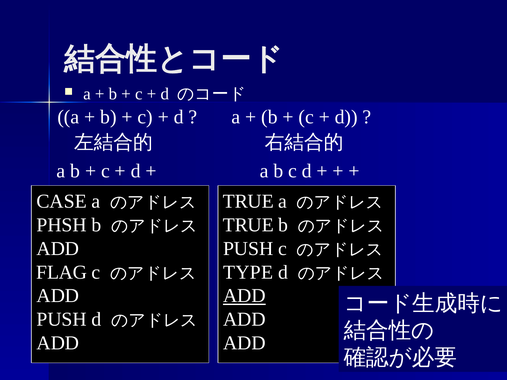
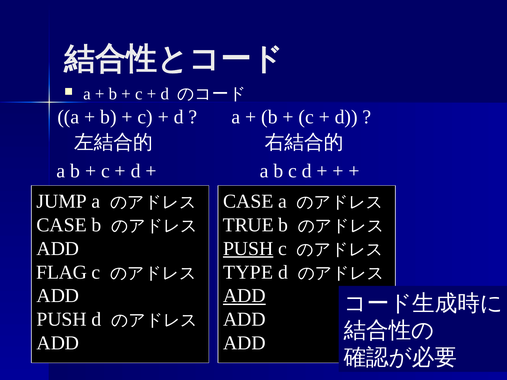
CASE: CASE -> JUMP
TRUE at (248, 201): TRUE -> CASE
PHSH at (62, 225): PHSH -> CASE
PUSH at (248, 249) underline: none -> present
